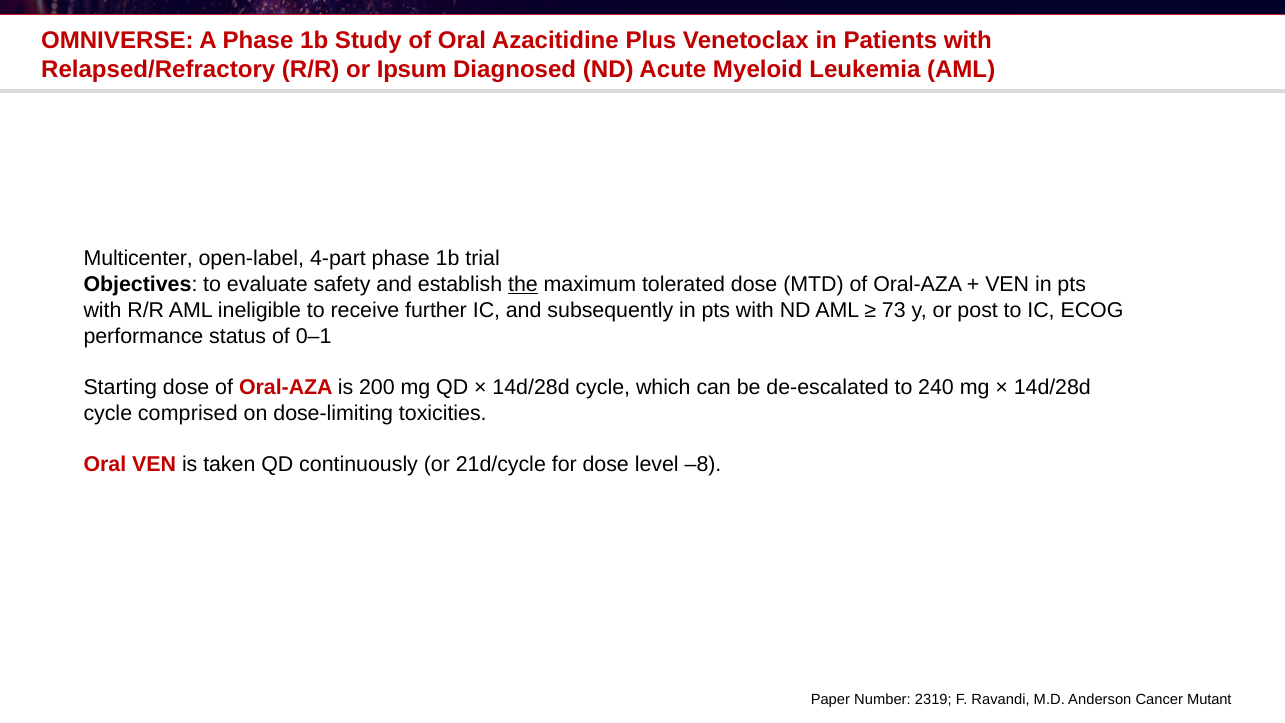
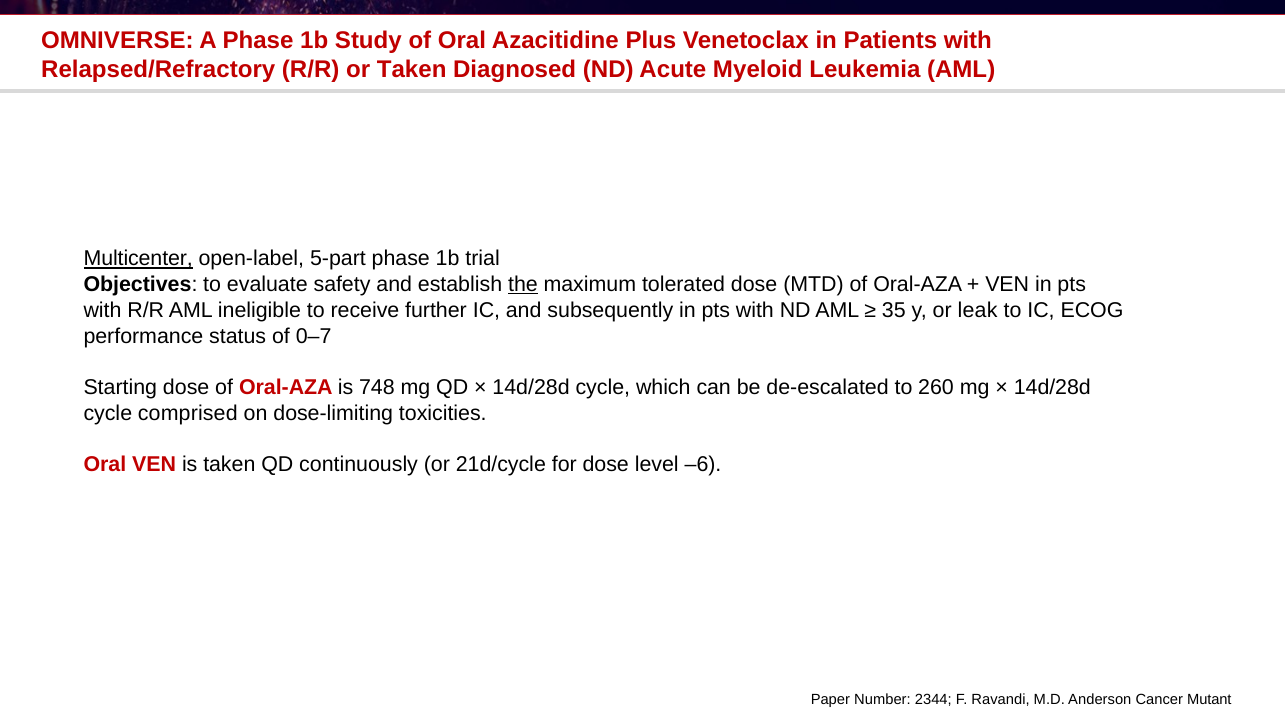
or Ipsum: Ipsum -> Taken
Multicenter underline: none -> present
4-part: 4-part -> 5-part
73: 73 -> 35
post: post -> leak
0–1: 0–1 -> 0–7
200: 200 -> 748
240: 240 -> 260
–8: –8 -> –6
2319: 2319 -> 2344
